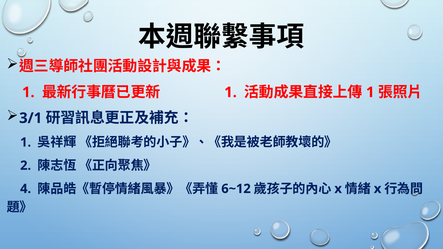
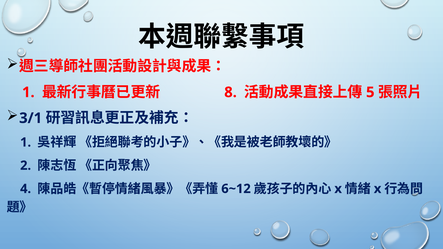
1 at (231, 92): 1 -> 8
1 at (370, 92): 1 -> 5
